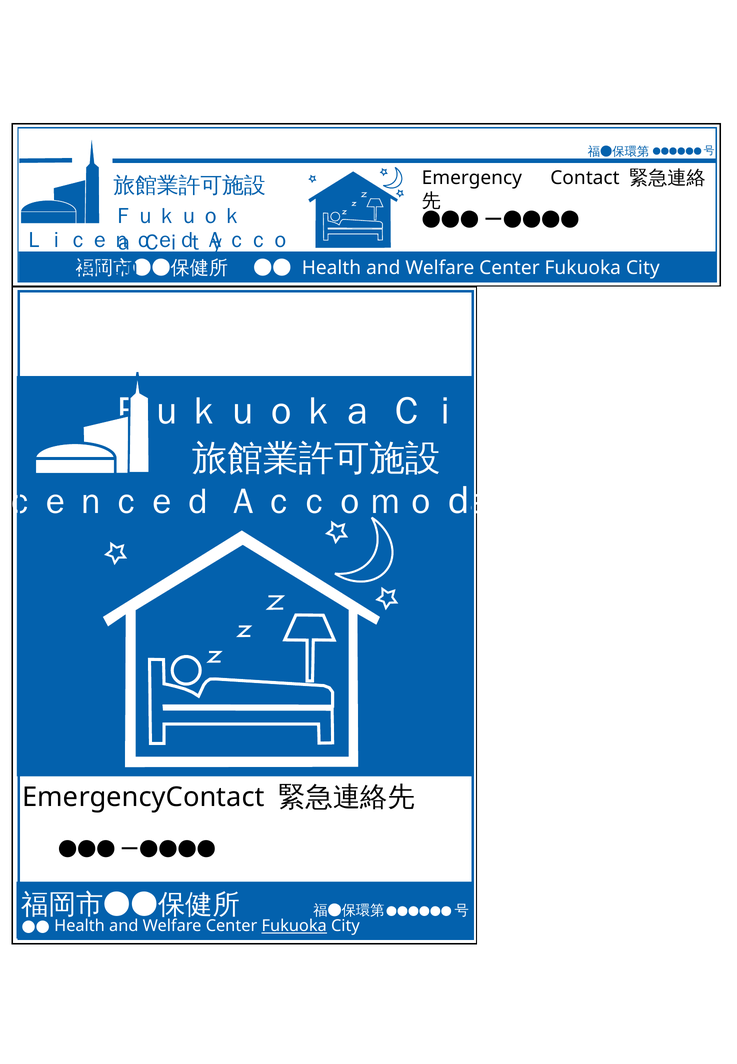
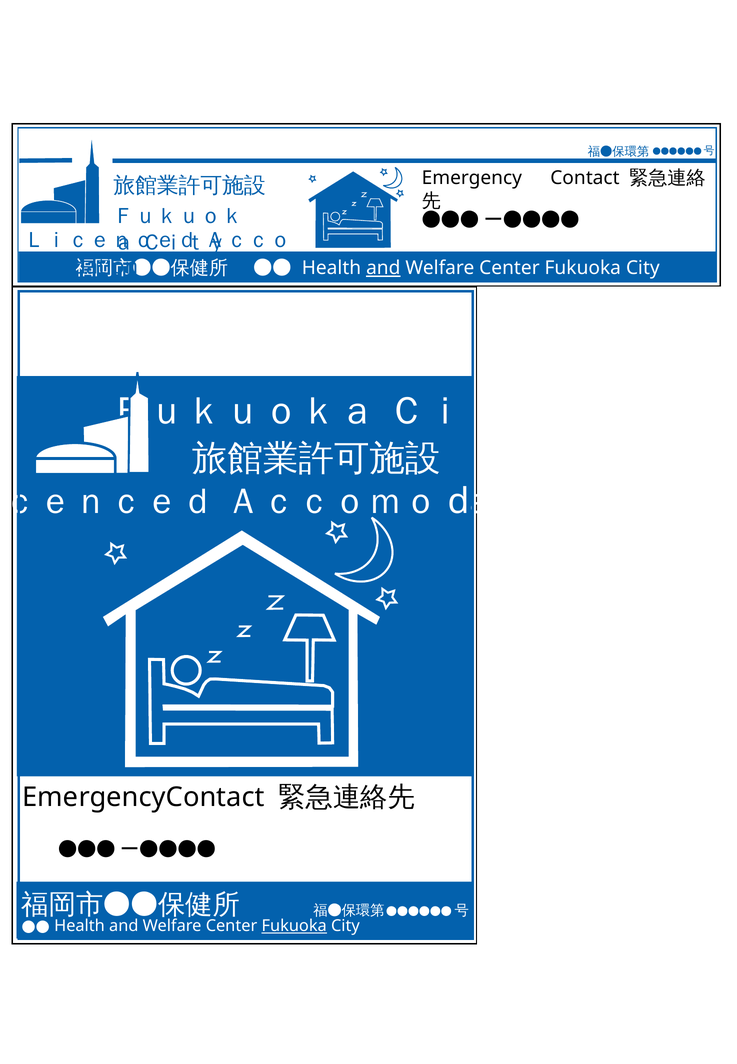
and at (383, 268) underline: none -> present
